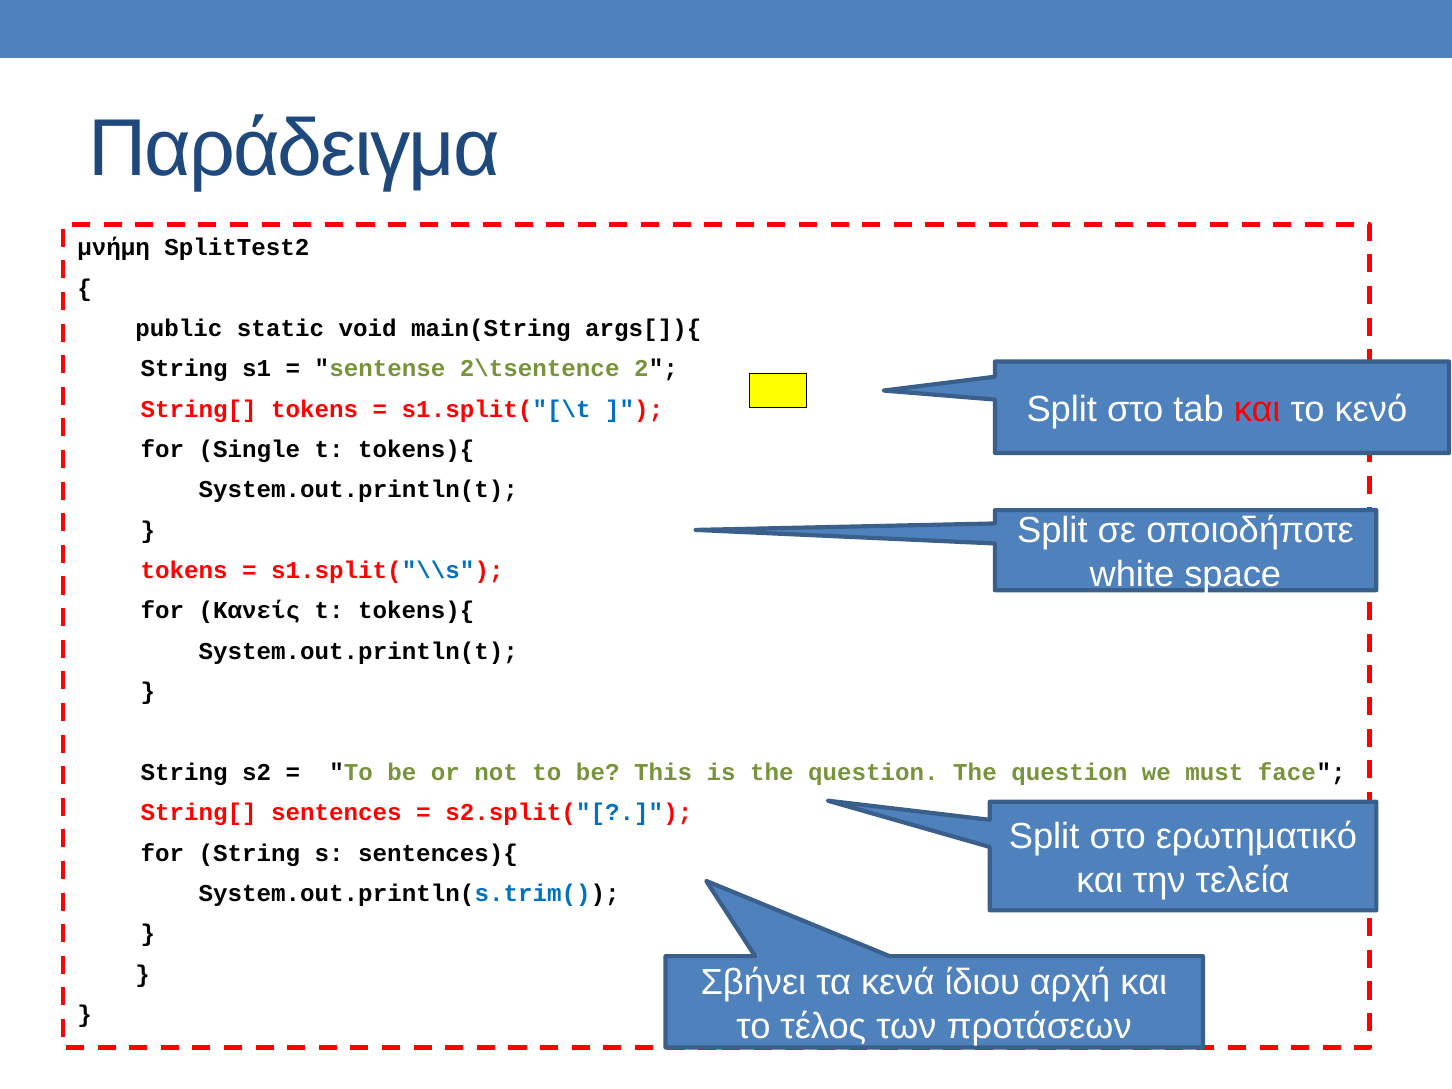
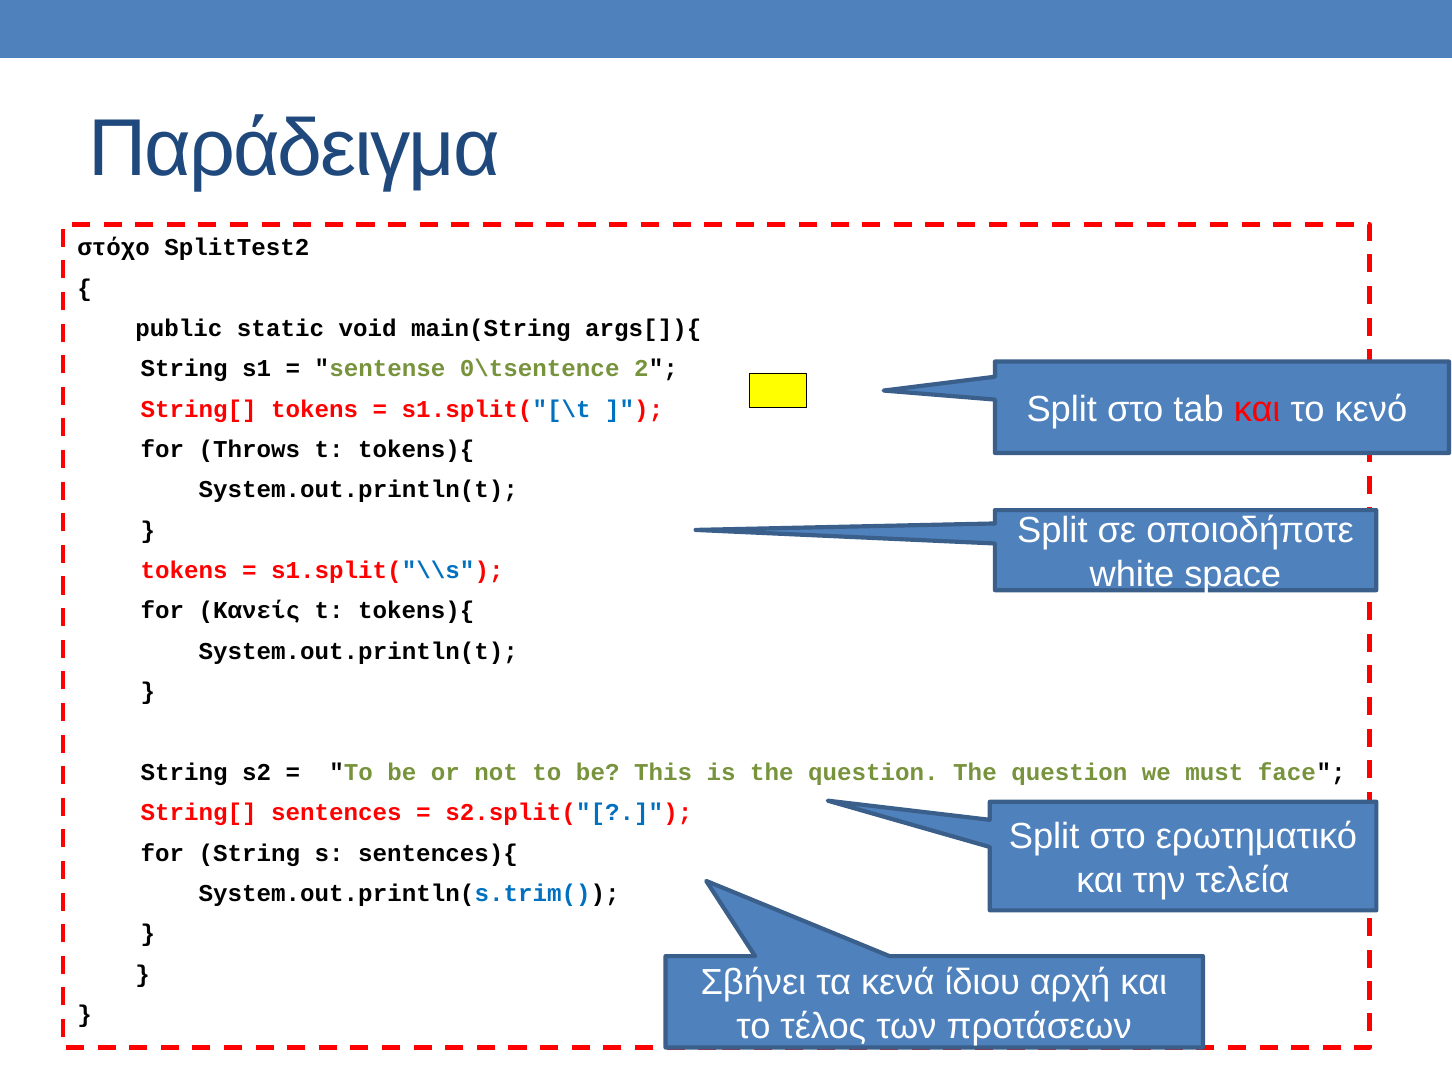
μνήμη: μνήμη -> στόχο
2\tsentence: 2\tsentence -> 0\tsentence
Single: Single -> Throws
